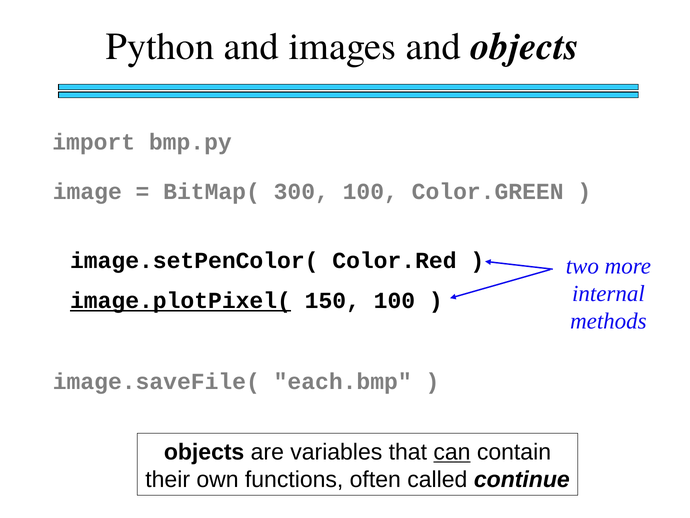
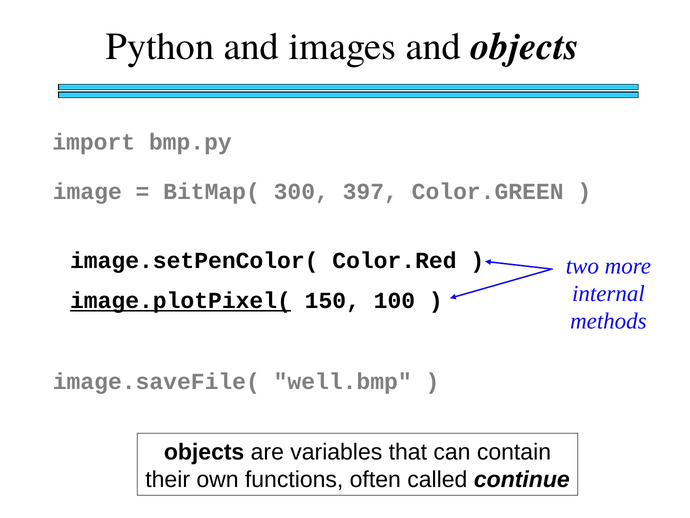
300 100: 100 -> 397
each.bmp: each.bmp -> well.bmp
can underline: present -> none
